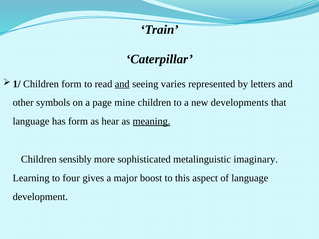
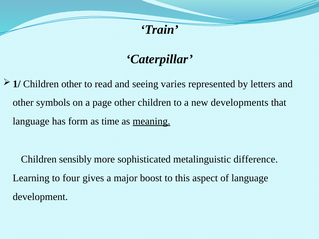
Children form: form -> other
and at (122, 84) underline: present -> none
page mine: mine -> other
hear: hear -> time
imaginary: imaginary -> difference
